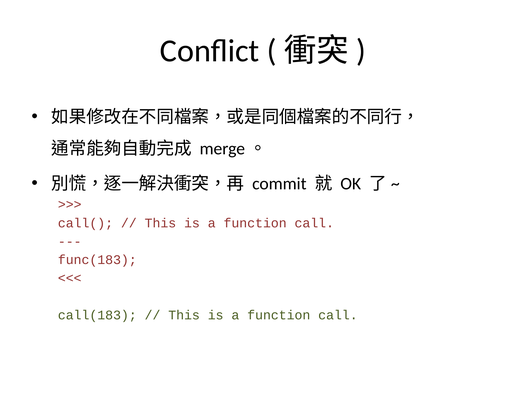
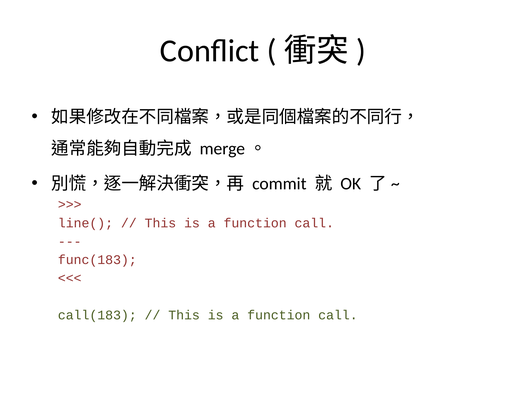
call(: call( -> line(
